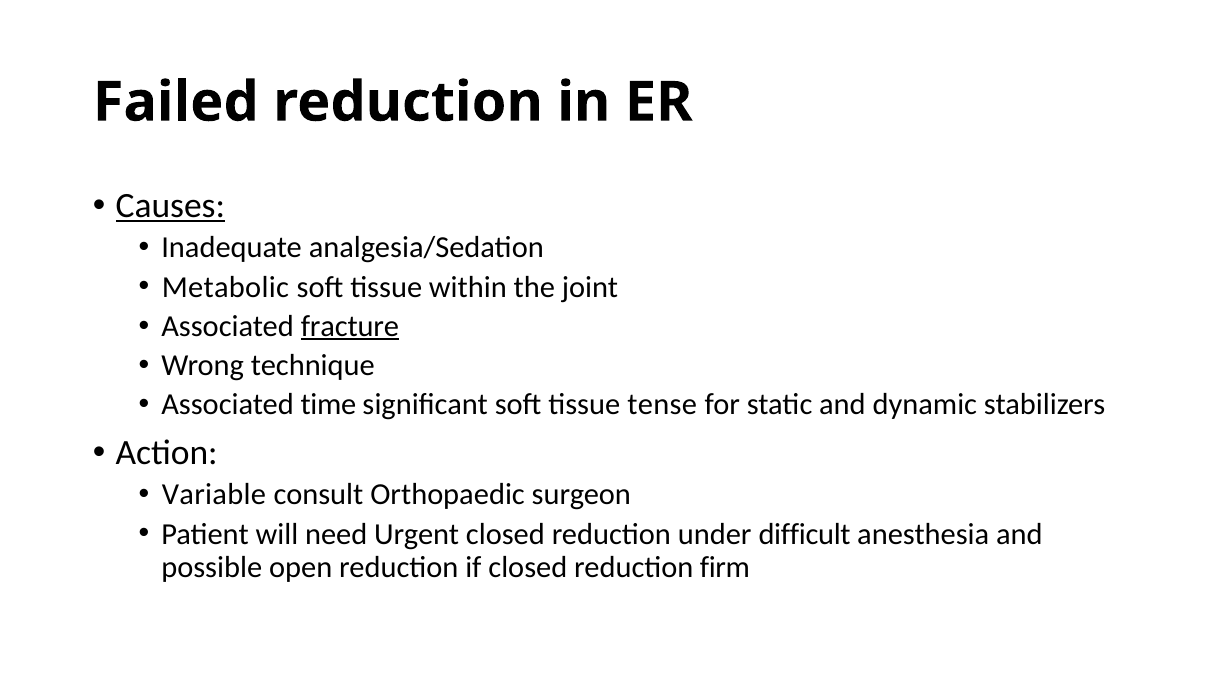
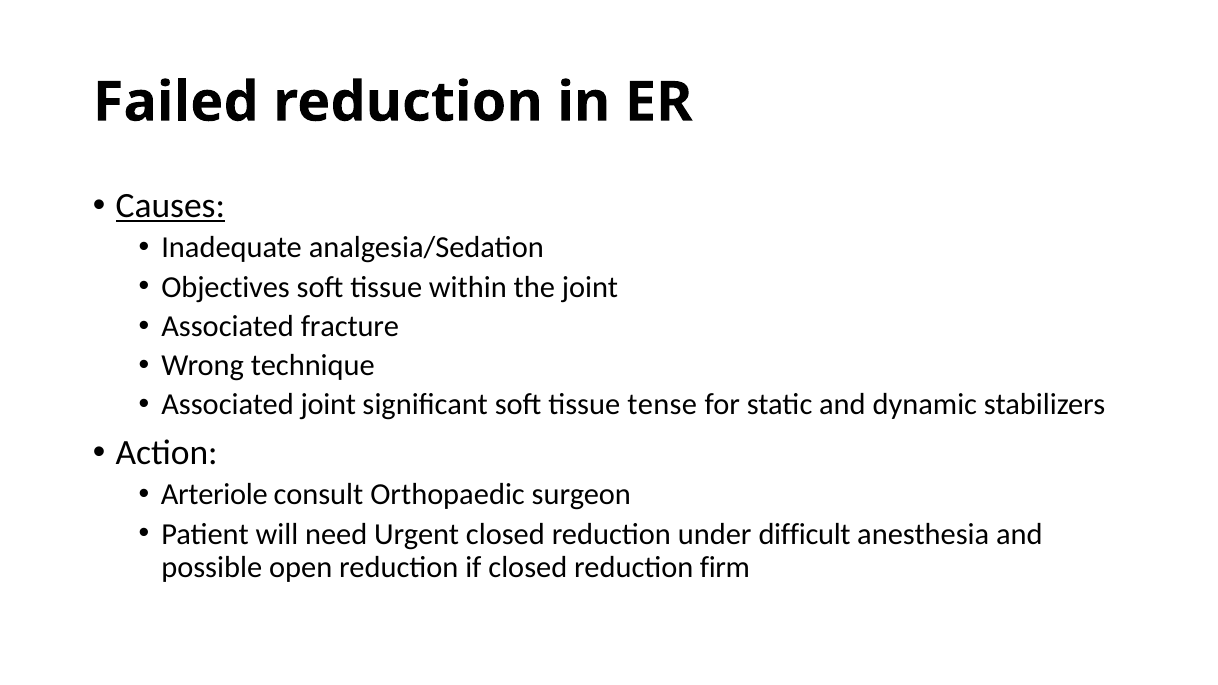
Metabolic: Metabolic -> Objectives
fracture underline: present -> none
Associated time: time -> joint
Variable: Variable -> Arteriole
